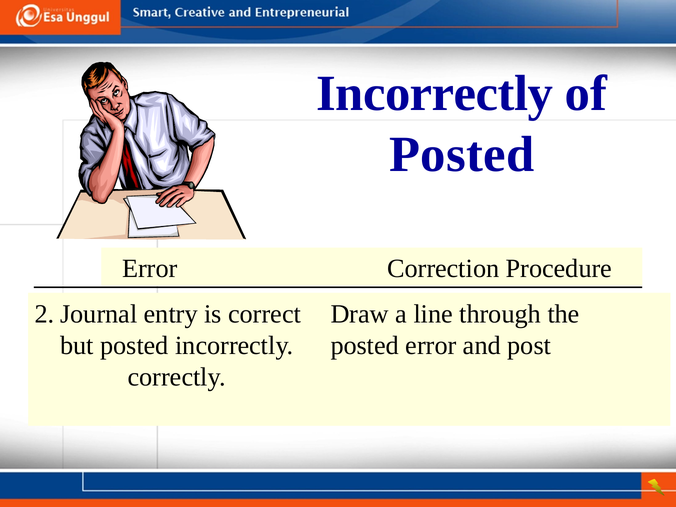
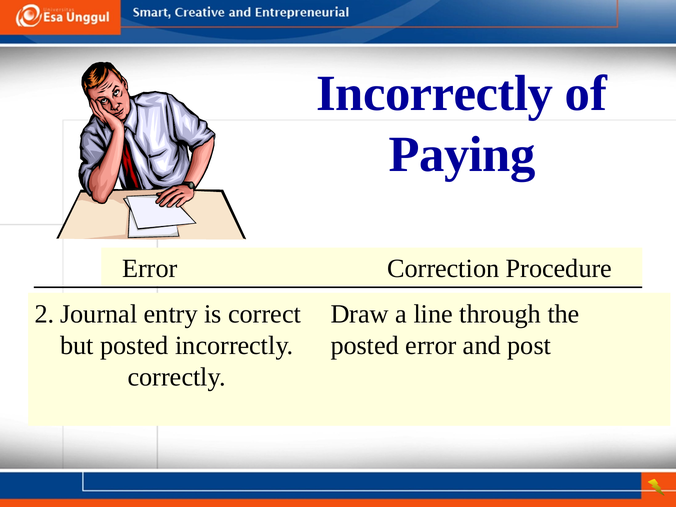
Posted at (462, 154): Posted -> Paying
